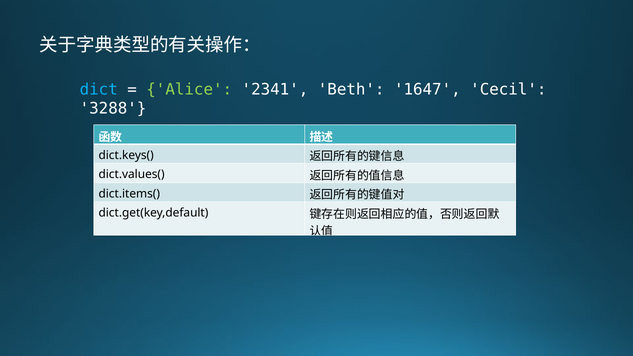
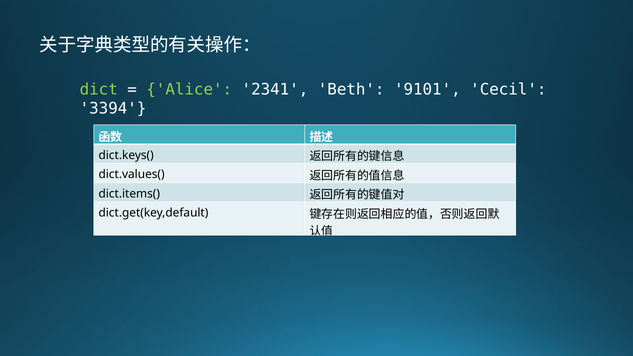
dict colour: light blue -> light green
1647: 1647 -> 9101
3288: 3288 -> 3394
